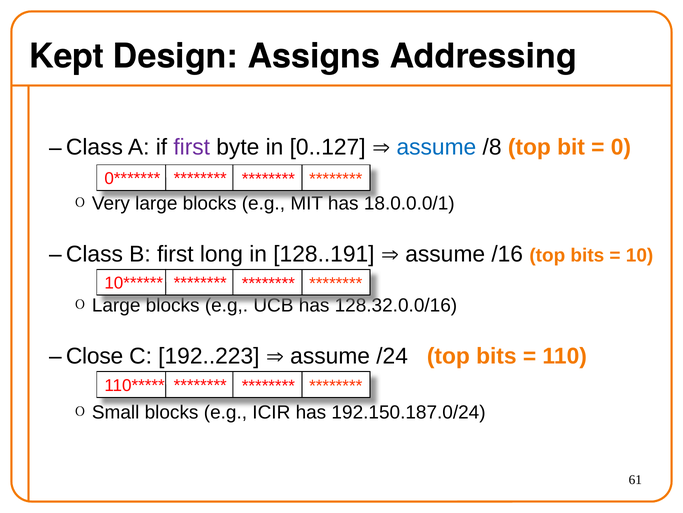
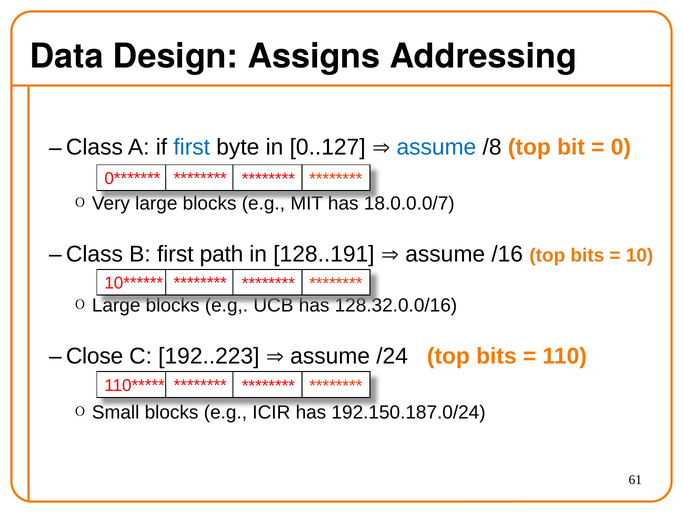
Kept: Kept -> Data
first at (192, 147) colour: purple -> blue
18.0.0.0/1: 18.0.0.0/1 -> 18.0.0.0/7
long: long -> path
